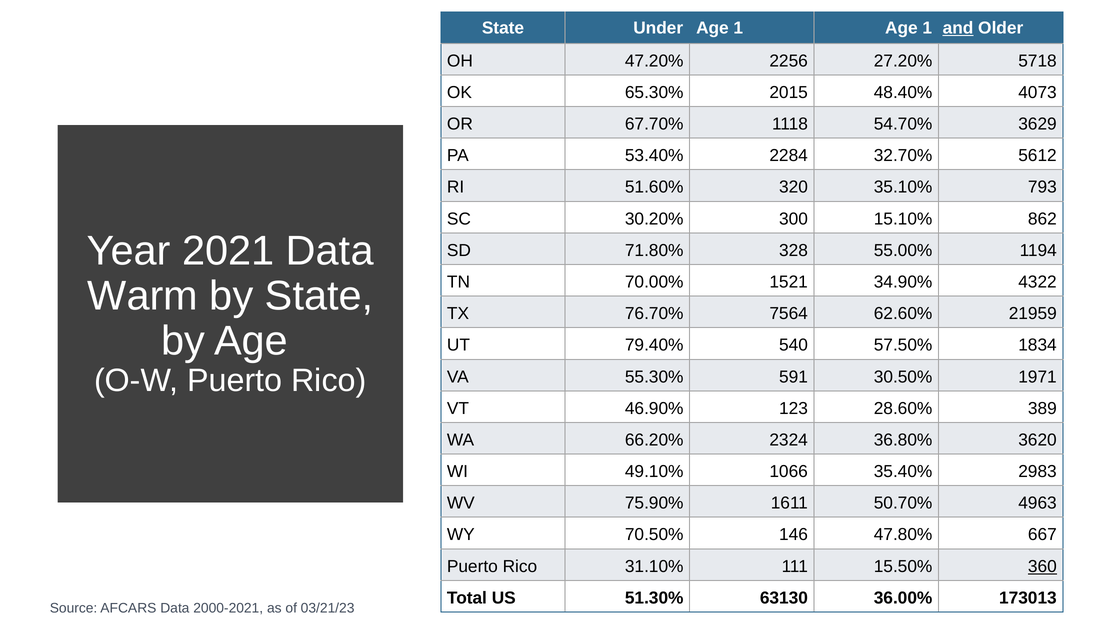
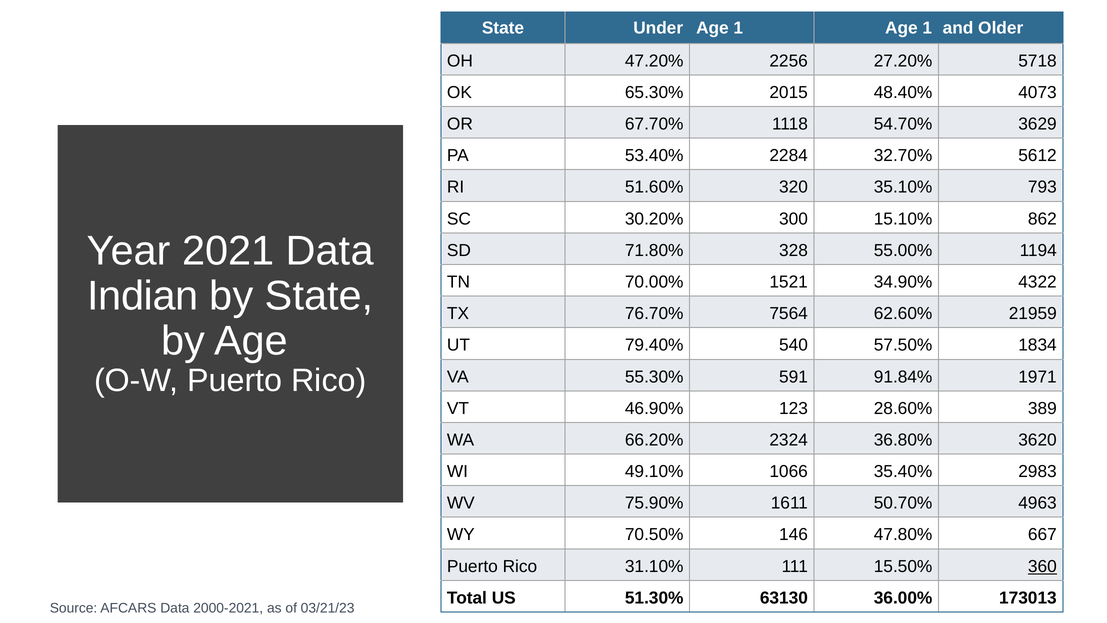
and underline: present -> none
Warm: Warm -> Indian
30.50%: 30.50% -> 91.84%
